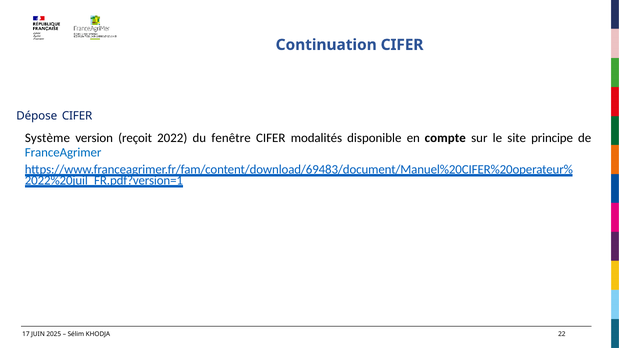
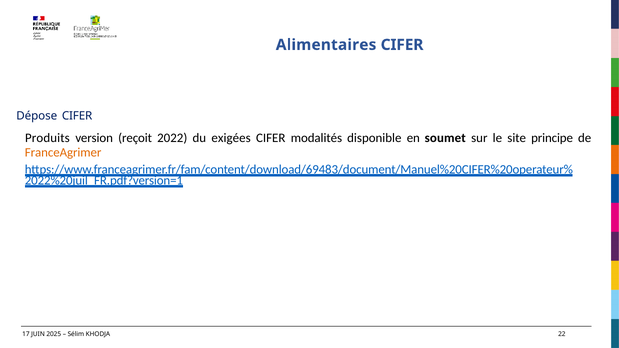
Continuation: Continuation -> Alimentaires
Système: Système -> Produits
fenêtre: fenêtre -> exigées
compte: compte -> soumet
FranceAgrimer colour: blue -> orange
